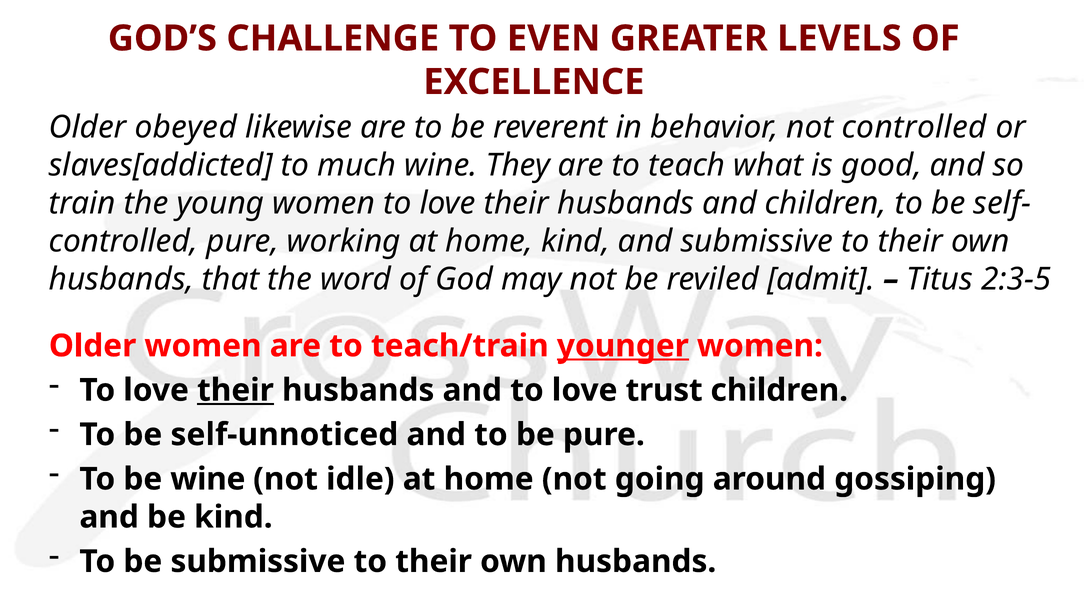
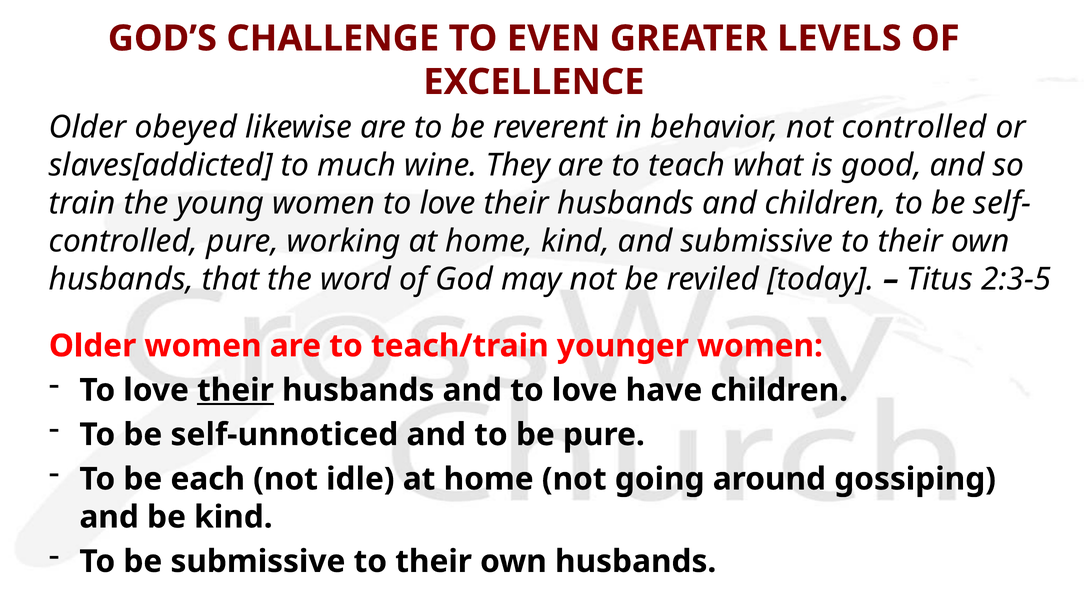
admit: admit -> today
younger underline: present -> none
trust: trust -> have
be wine: wine -> each
